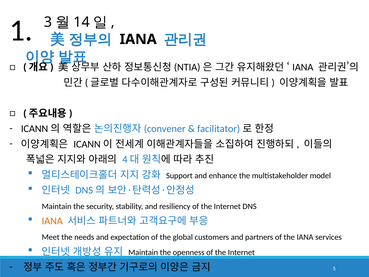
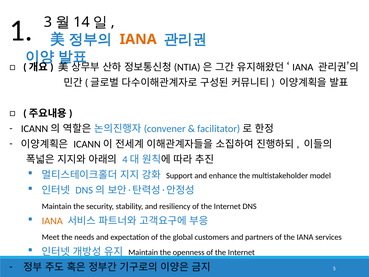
IANA at (138, 39) colour: black -> orange
